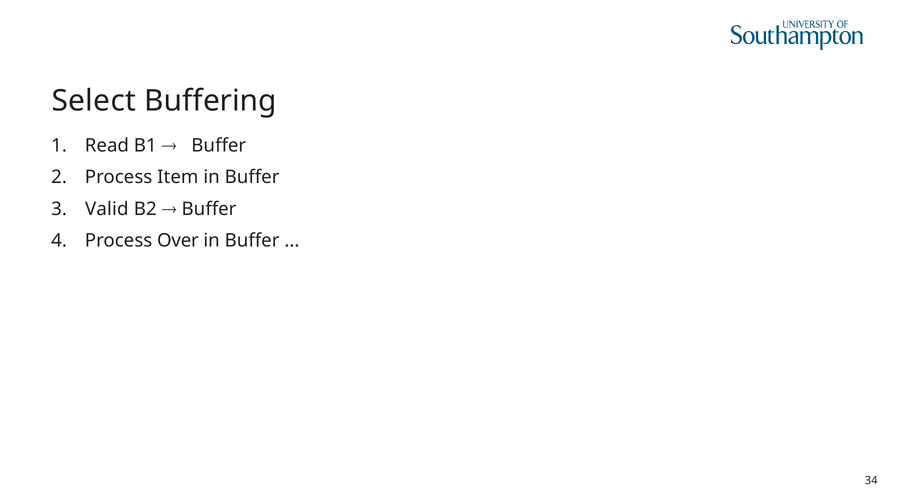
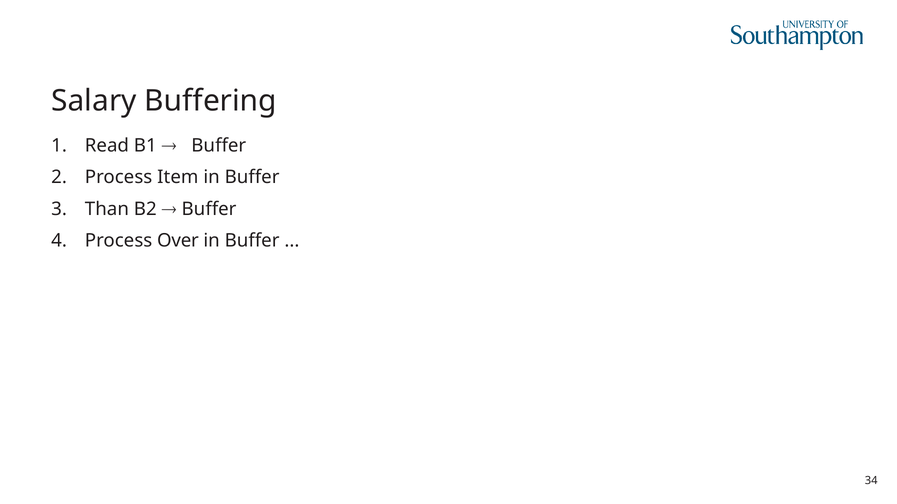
Select: Select -> Salary
Valid: Valid -> Than
